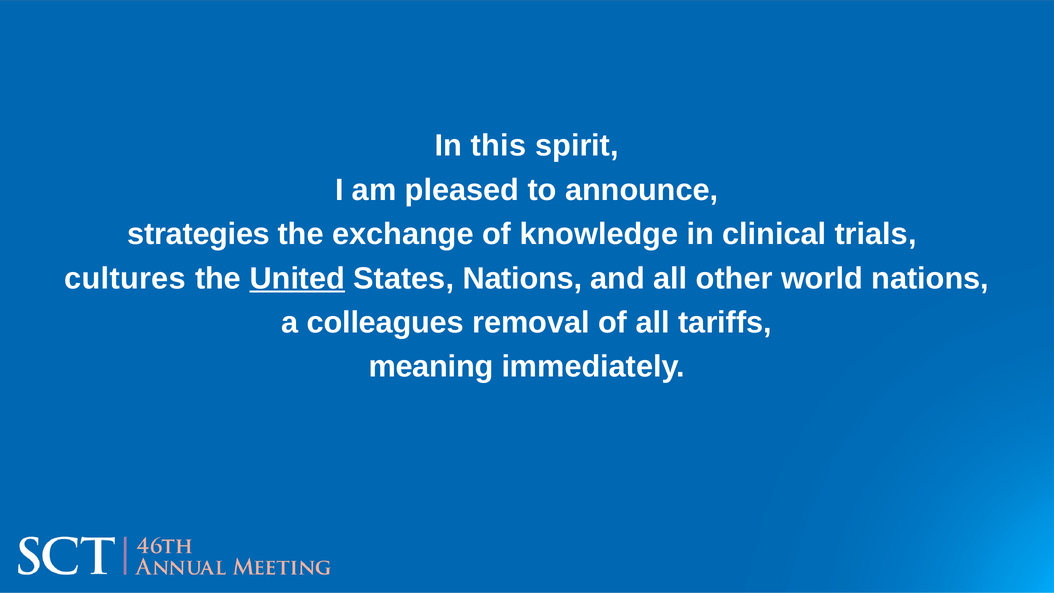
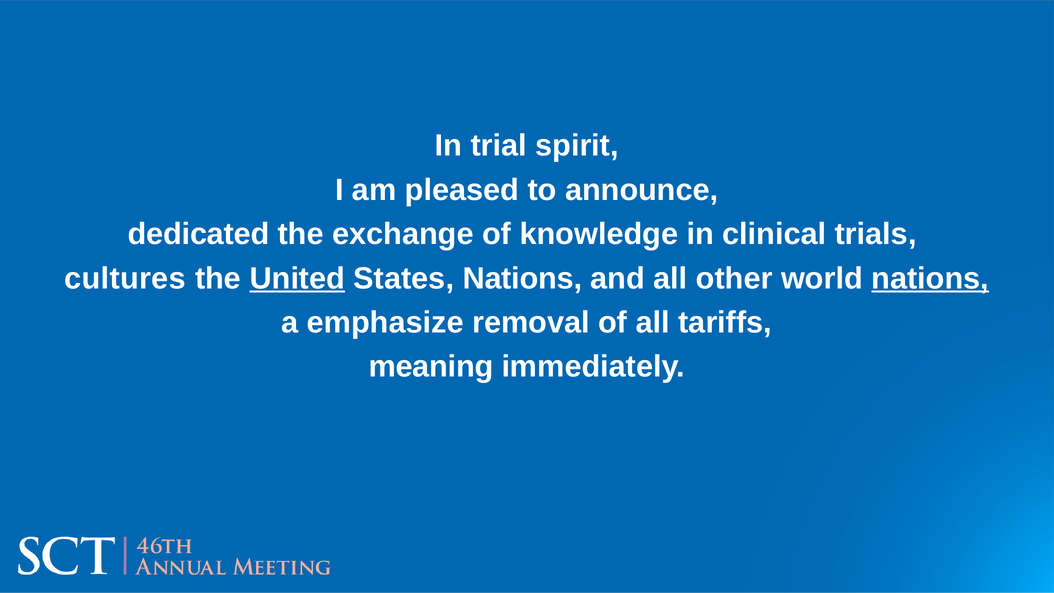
this: this -> trial
strategies: strategies -> dedicated
nations at (930, 278) underline: none -> present
colleagues: colleagues -> emphasize
